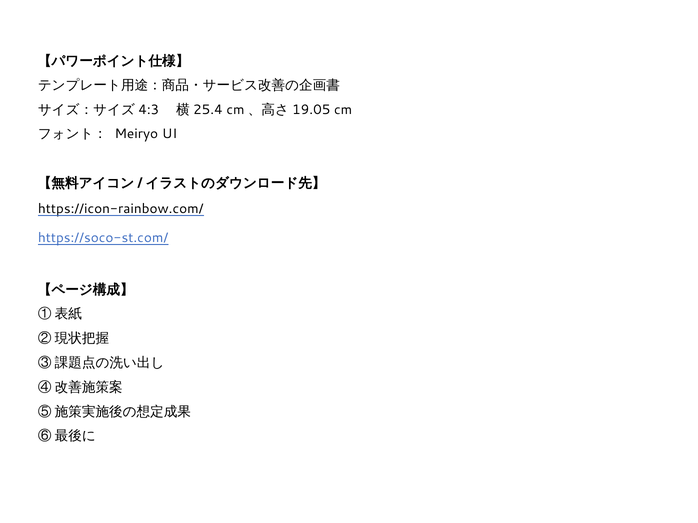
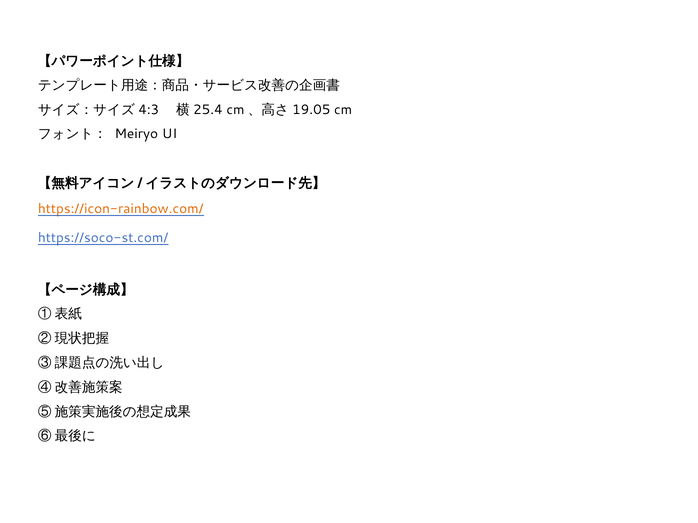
https://icon-rainbow.com/ colour: black -> orange
